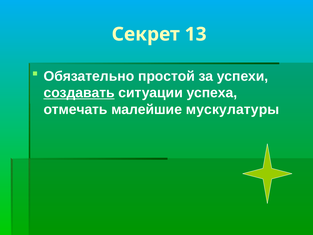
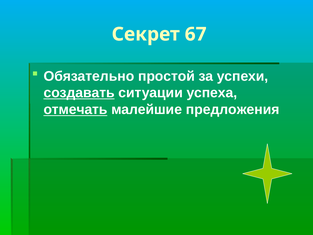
13: 13 -> 67
отмечать underline: none -> present
мускулатуры: мускулатуры -> предложения
